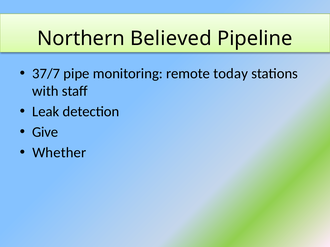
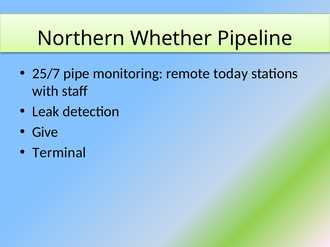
Believed: Believed -> Whether
37/7: 37/7 -> 25/7
Whether: Whether -> Terminal
